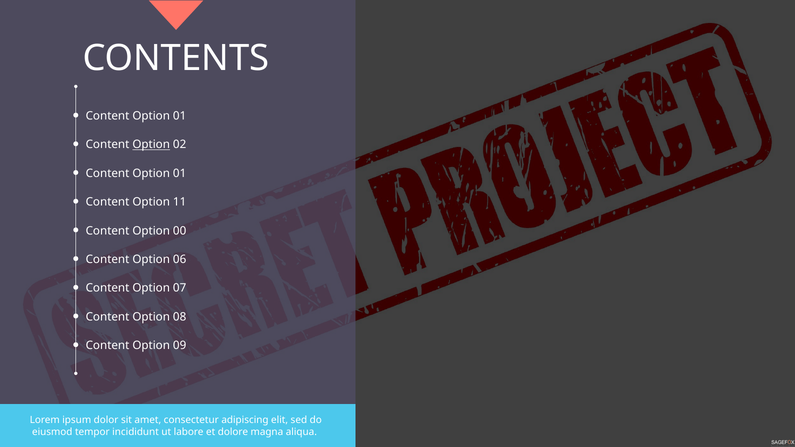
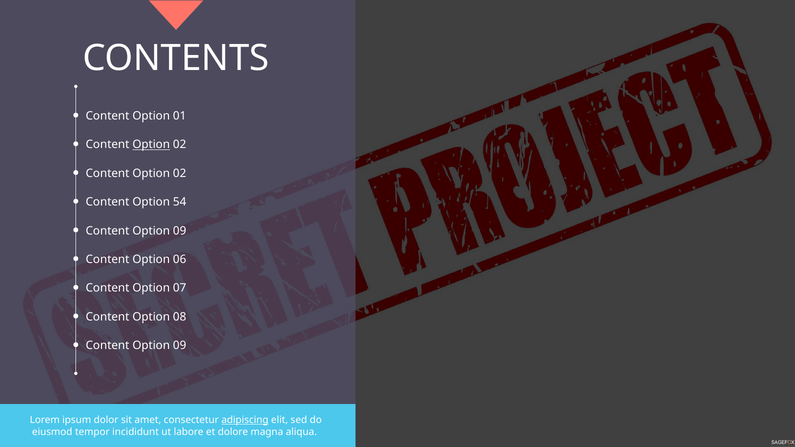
01 at (180, 173): 01 -> 02
11: 11 -> 54
00 at (180, 231): 00 -> 09
adipiscing underline: none -> present
